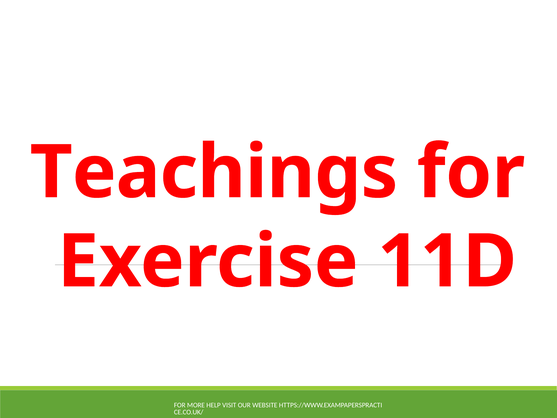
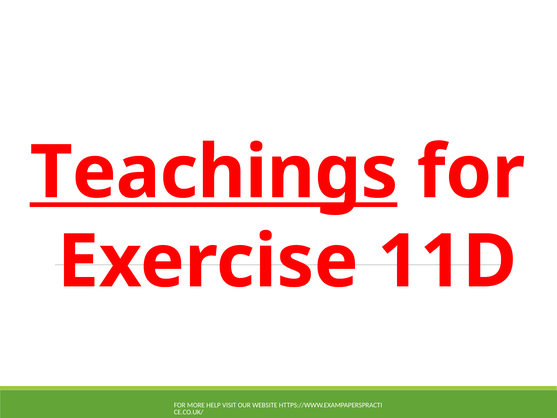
Teachings underline: none -> present
